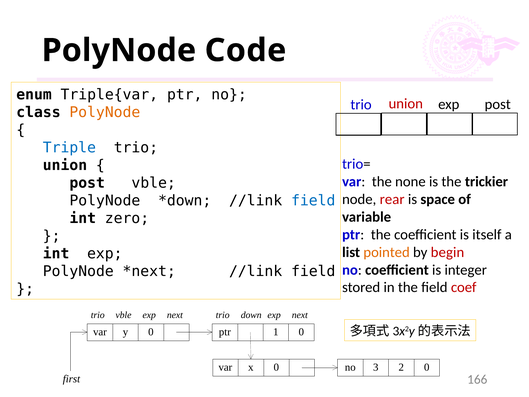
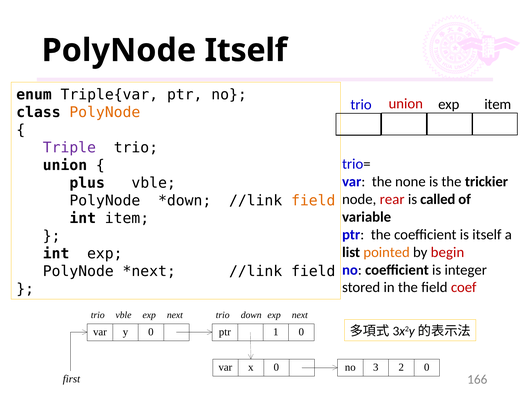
PolyNode Code: Code -> Itself
exp post: post -> item
Triple colour: blue -> purple
post at (87, 183): post -> plus
space: space -> called
field at (313, 200) colour: blue -> orange
int zero: zero -> item
